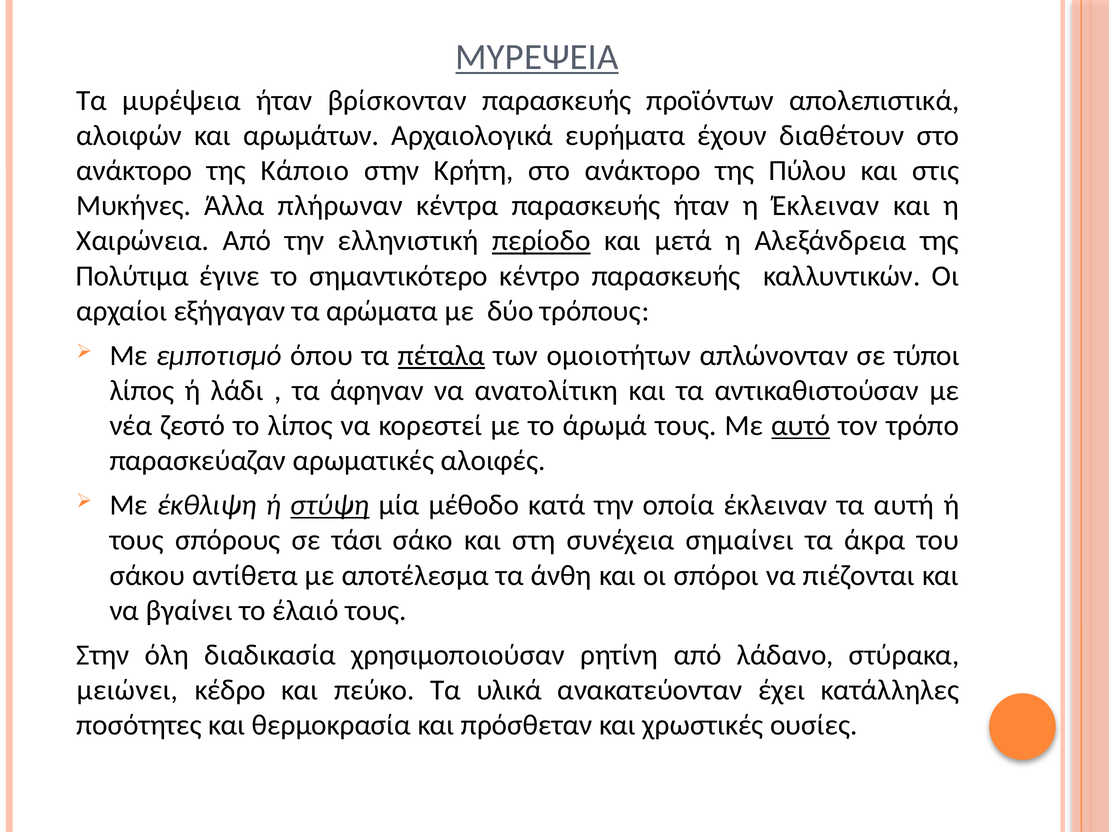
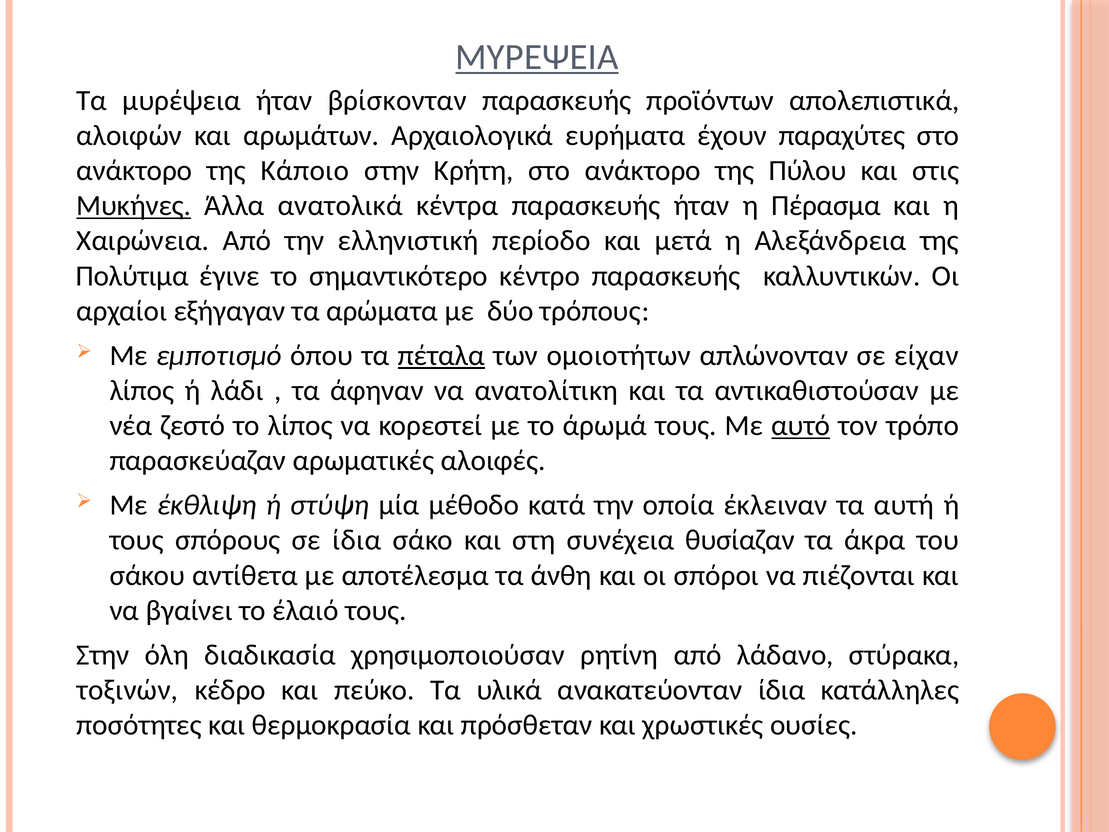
διαθέτουν: διαθέτουν -> παραχύτες
Μυκήνες underline: none -> present
πλήρωναν: πλήρωναν -> ανατολικά
η Έκλειναν: Έκλειναν -> Πέρασμα
περίοδο underline: present -> none
τύποι: τύποι -> είχαν
στύψη underline: present -> none
σε τάσι: τάσι -> ίδια
σημαίνει: σημαίνει -> θυσίαζαν
μειώνει: μειώνει -> τοξινών
ανακατεύονταν έχει: έχει -> ίδια
